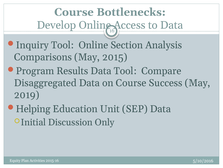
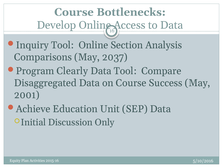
2015: 2015 -> 2037
Results: Results -> Clearly
2019: 2019 -> 2001
Helping: Helping -> Achieve
